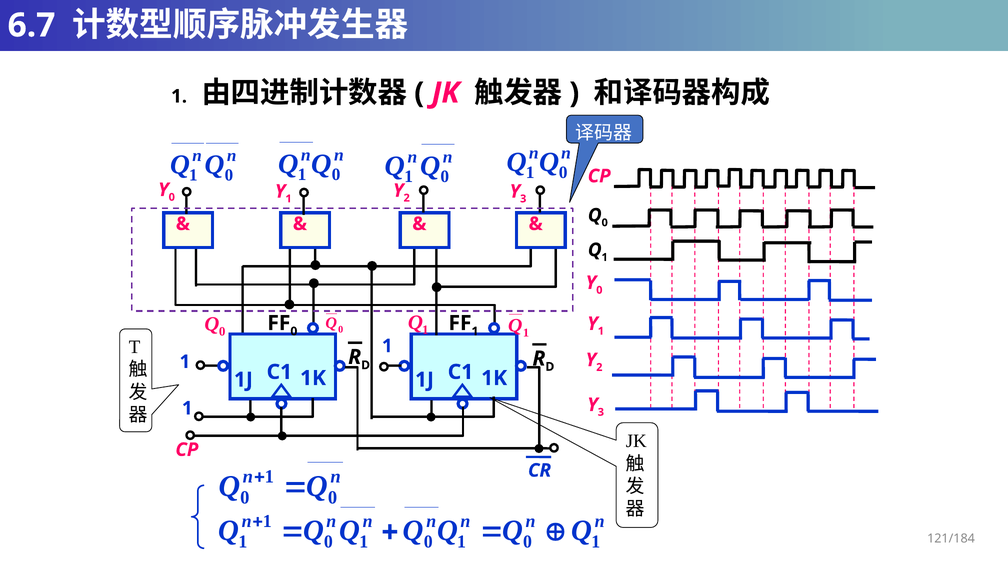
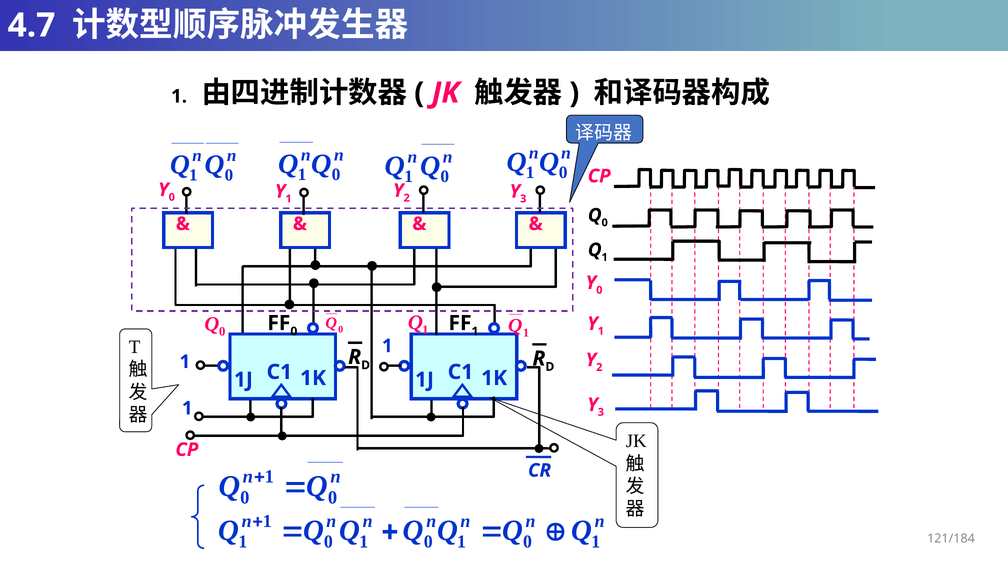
6.7: 6.7 -> 4.7
